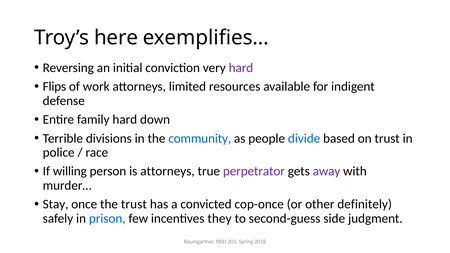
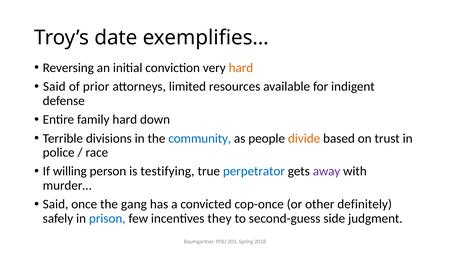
here: here -> date
hard at (241, 68) colour: purple -> orange
Flips at (54, 87): Flips -> Said
work: work -> prior
divide colour: blue -> orange
is attorneys: attorneys -> testifying
perpetrator colour: purple -> blue
Stay at (56, 204): Stay -> Said
the trust: trust -> gang
